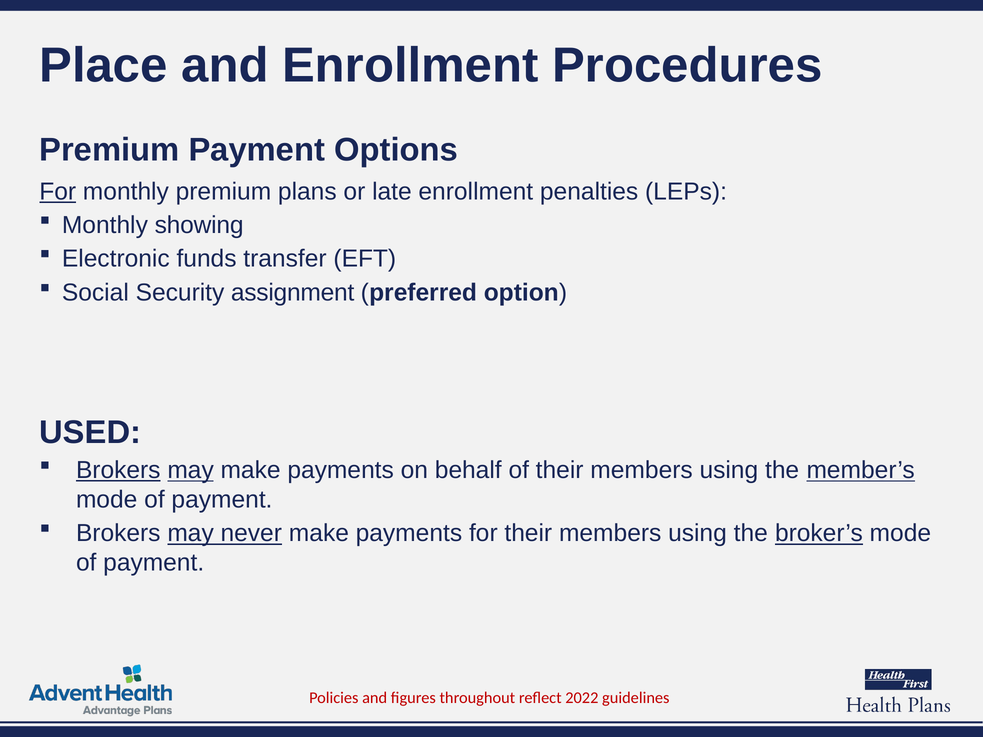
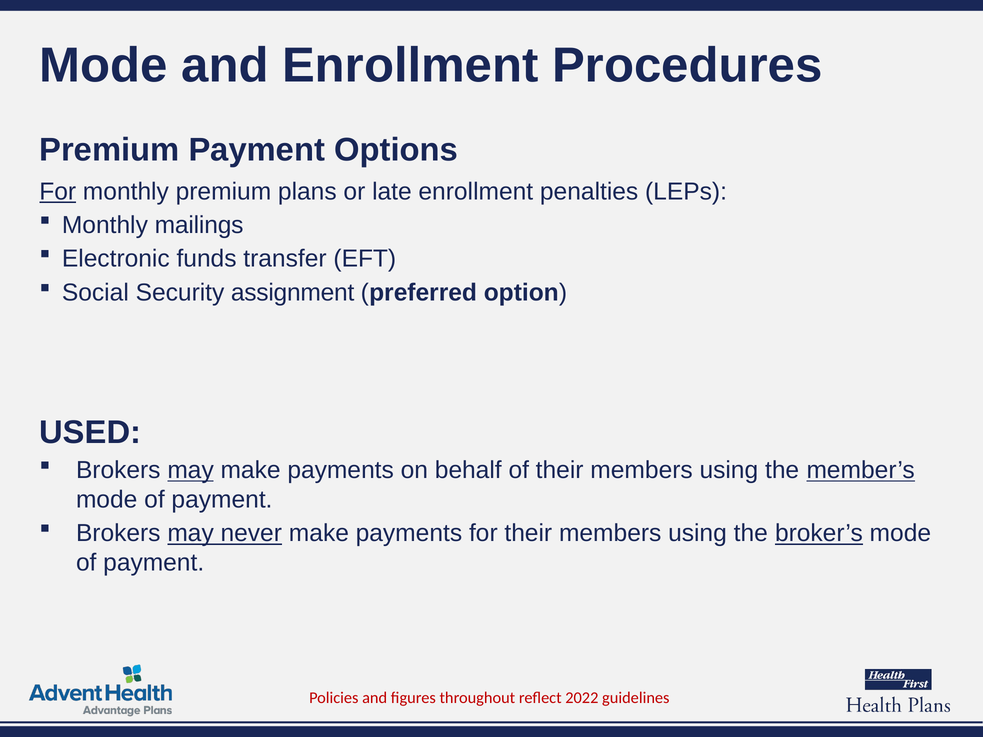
Place at (103, 66): Place -> Mode
showing: showing -> mailings
Brokers at (118, 470) underline: present -> none
